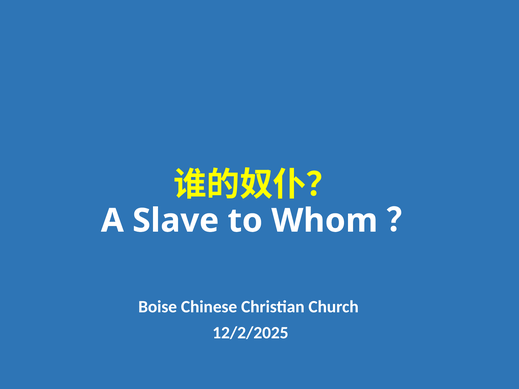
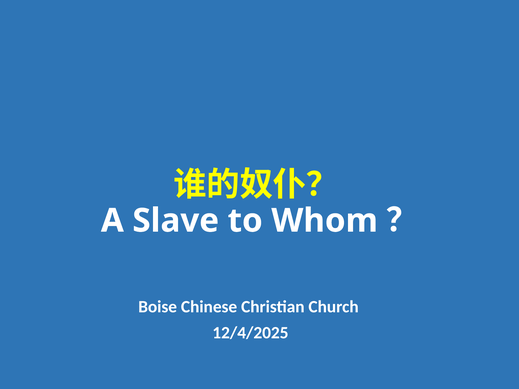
12/2/2025: 12/2/2025 -> 12/4/2025
